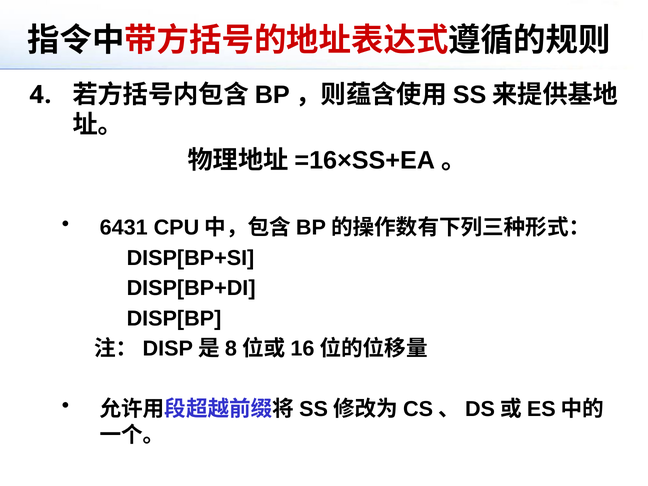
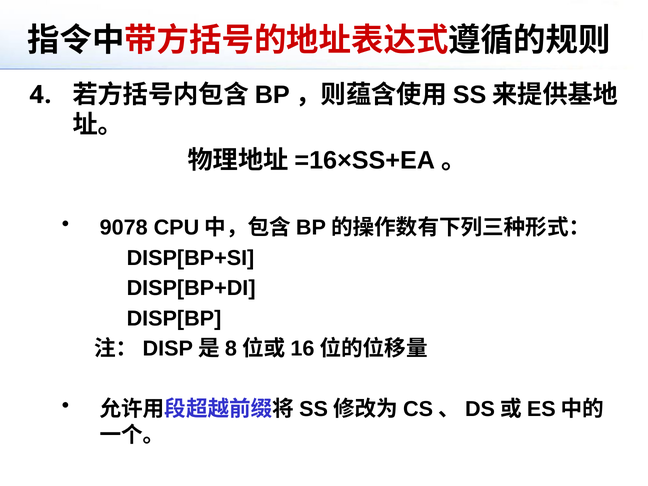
6431: 6431 -> 9078
